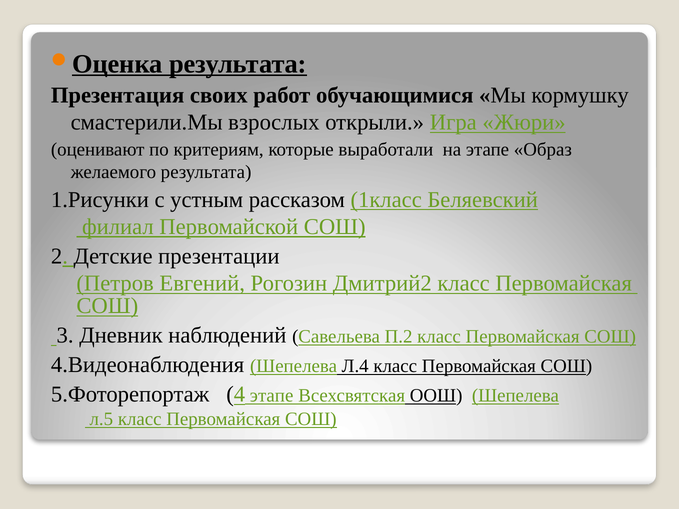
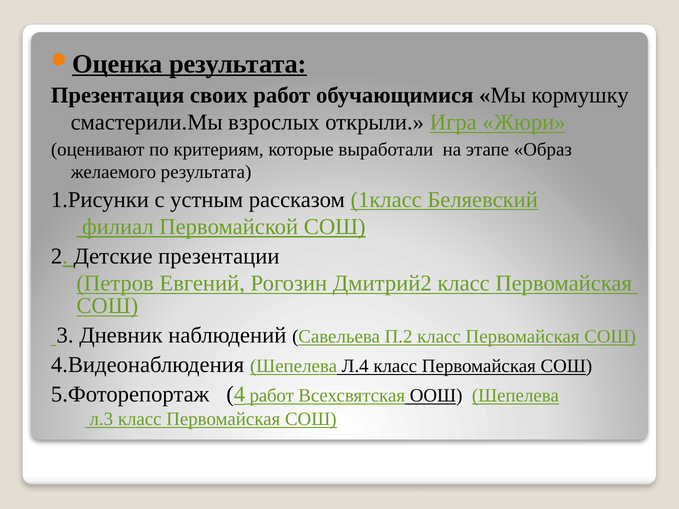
4 этапе: этапе -> работ
л.5: л.5 -> л.3
